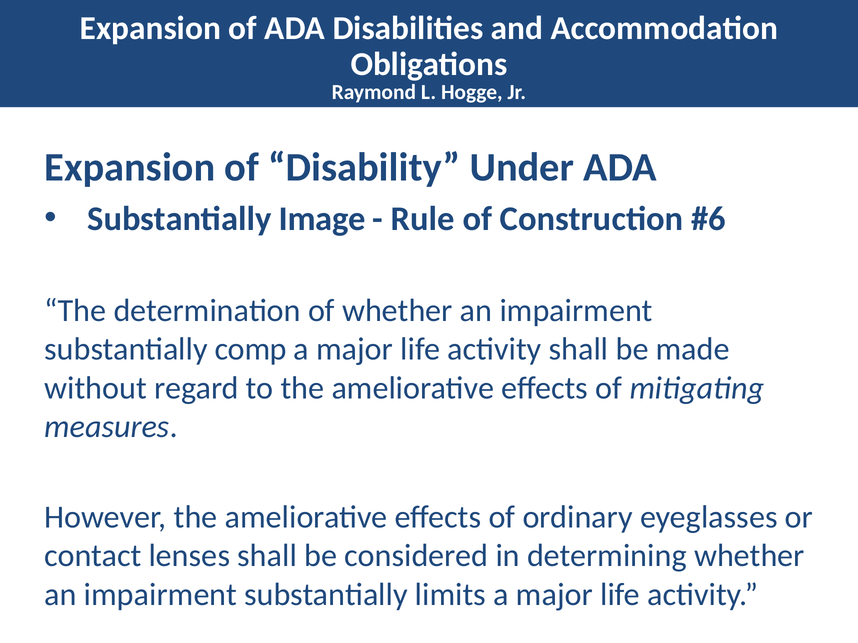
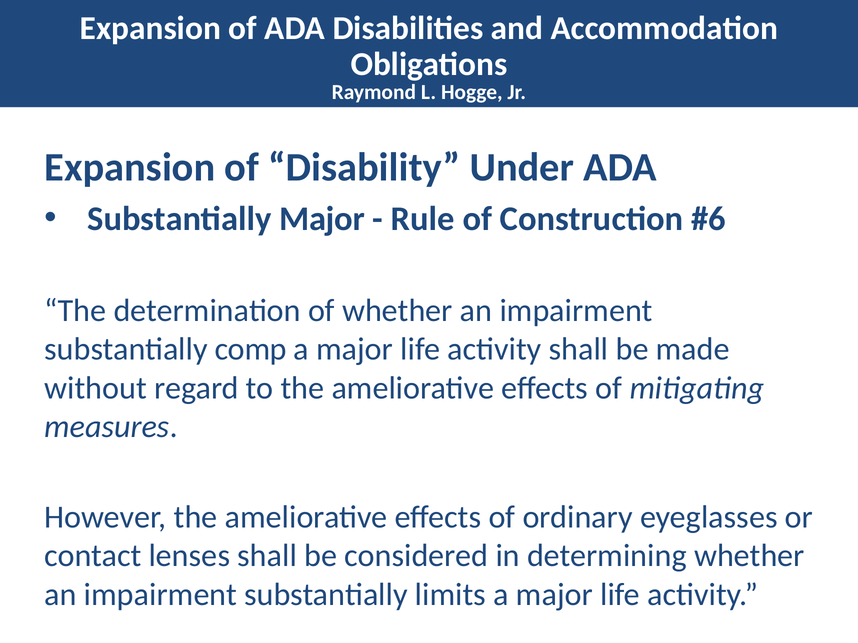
Substantially Image: Image -> Major
